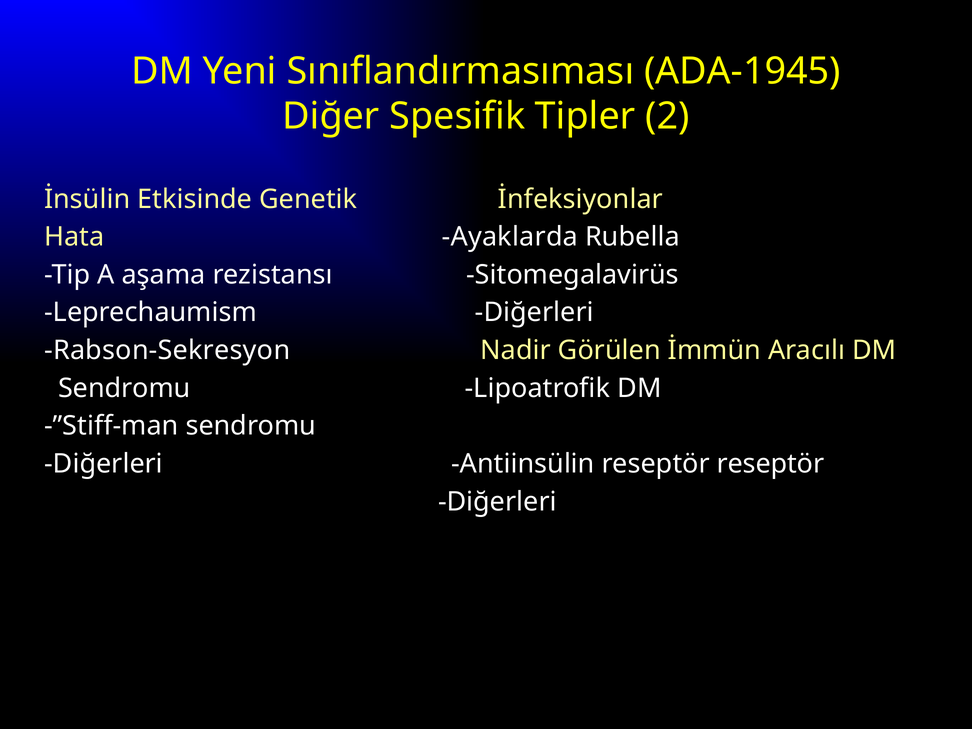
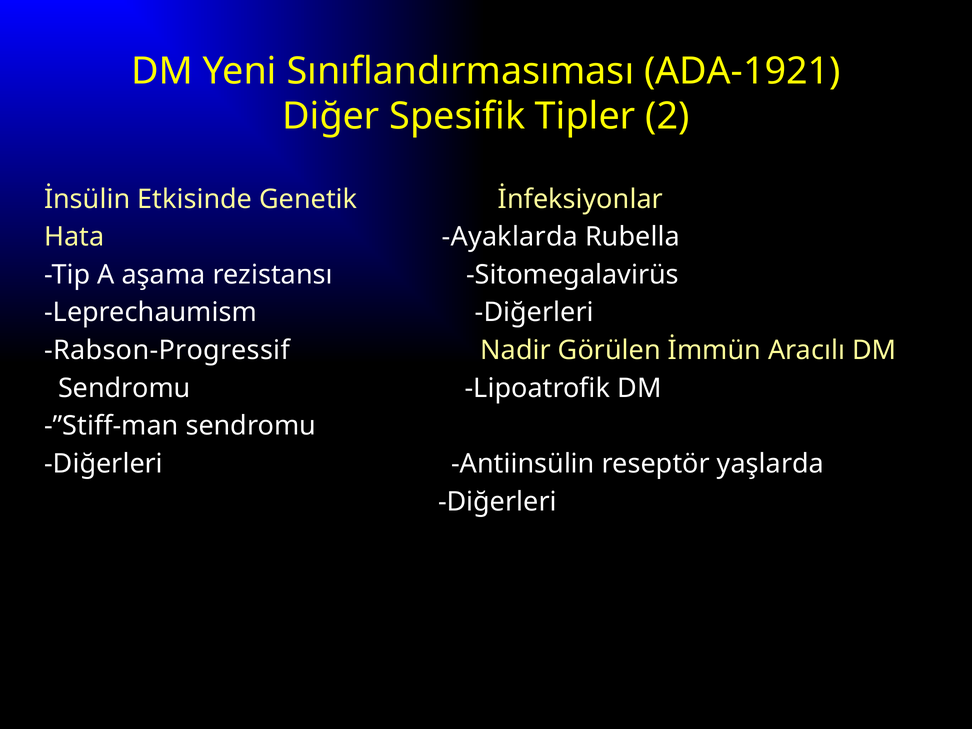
ADA-1945: ADA-1945 -> ADA-1921
Rabson-Sekresyon: Rabson-Sekresyon -> Rabson-Progressif
reseptör reseptör: reseptör -> yaşlarda
